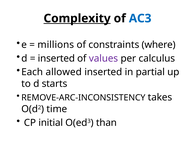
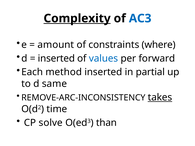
millions: millions -> amount
values colour: purple -> blue
calculus: calculus -> forward
allowed: allowed -> method
starts: starts -> same
takes underline: none -> present
initial: initial -> solve
